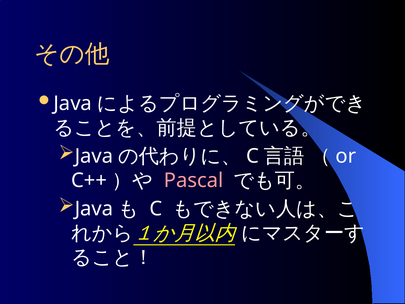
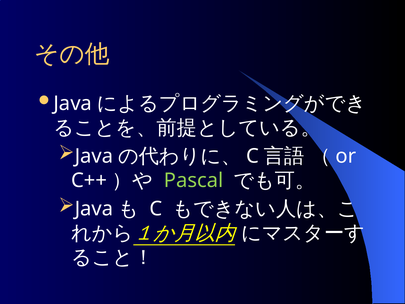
Pascal colour: pink -> light green
